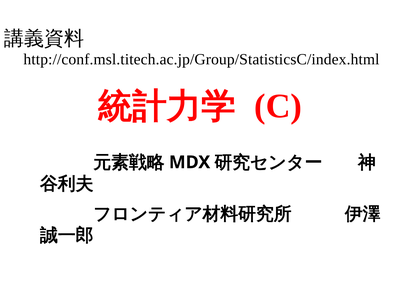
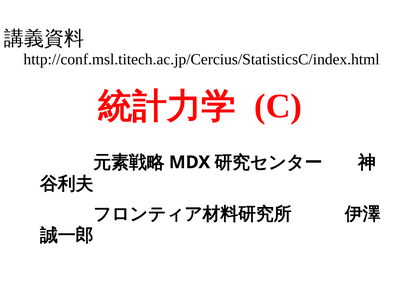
http://conf.msl.titech.ac.jp/Group/StatisticsC/index.html: http://conf.msl.titech.ac.jp/Group/StatisticsC/index.html -> http://conf.msl.titech.ac.jp/Cercius/StatisticsC/index.html
